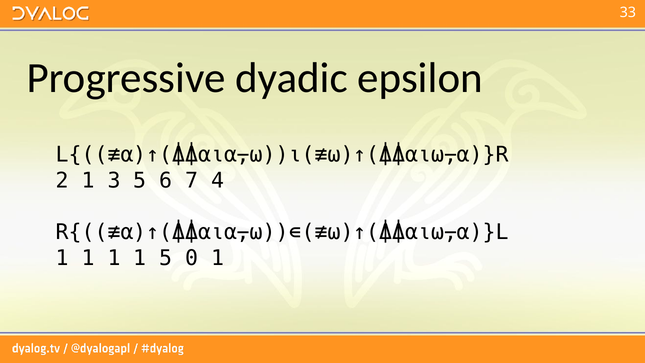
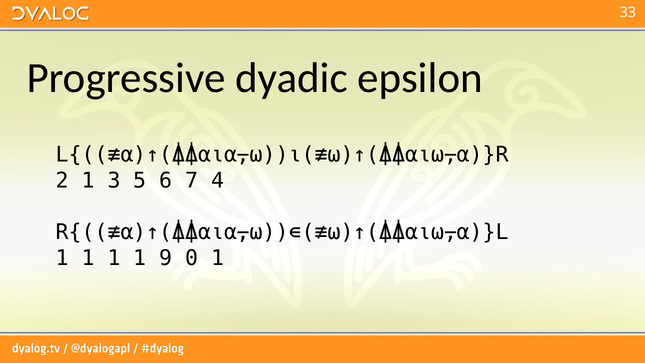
1 5: 5 -> 9
